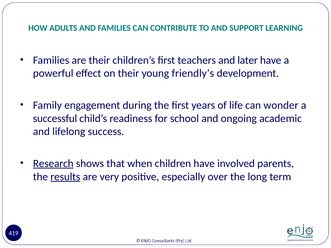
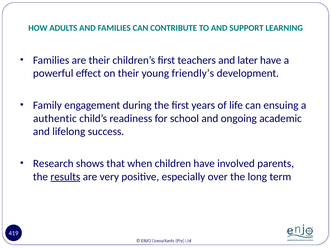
wonder: wonder -> ensuing
successful: successful -> authentic
Research underline: present -> none
